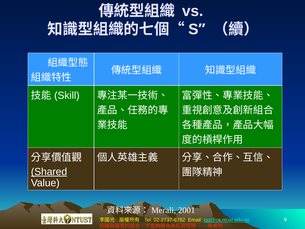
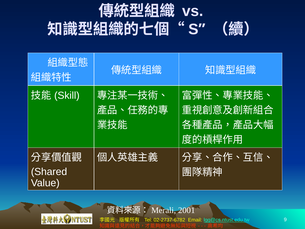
Shared underline: present -> none
